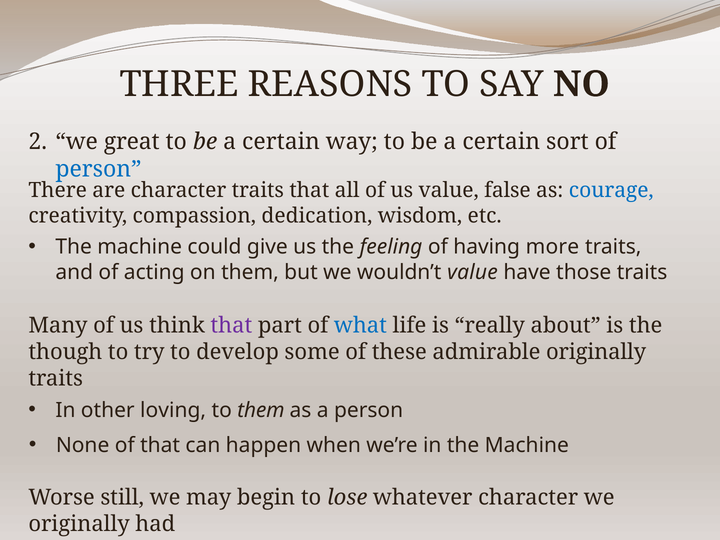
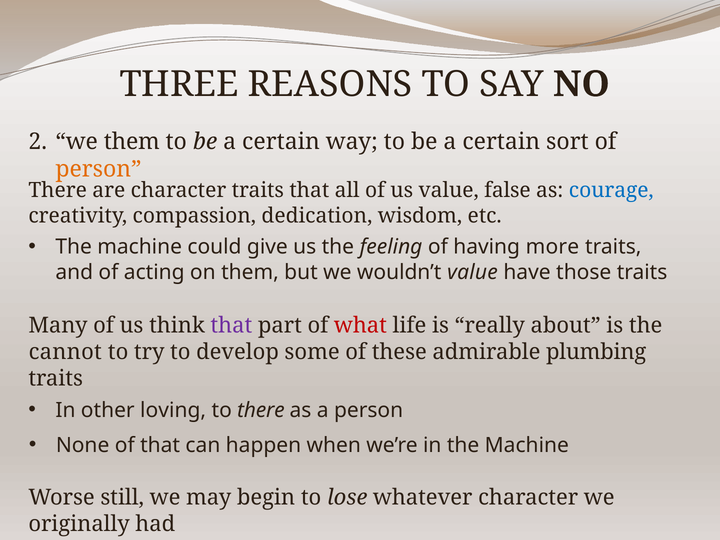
we great: great -> them
person at (98, 169) colour: blue -> orange
what colour: blue -> red
though: though -> cannot
admirable originally: originally -> plumbing
to them: them -> there
